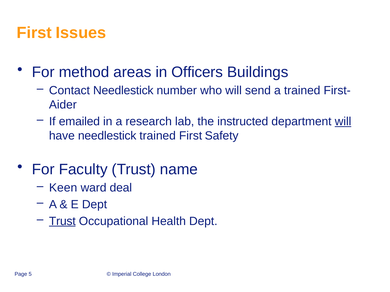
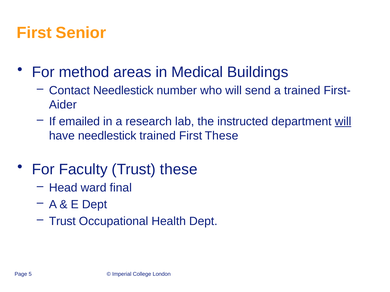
Issues: Issues -> Senior
Officers: Officers -> Medical
First Safety: Safety -> These
Trust name: name -> these
Keen: Keen -> Head
deal: deal -> final
Trust at (62, 221) underline: present -> none
